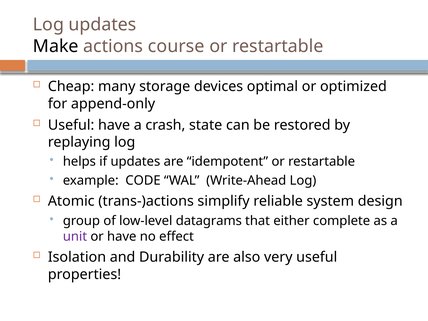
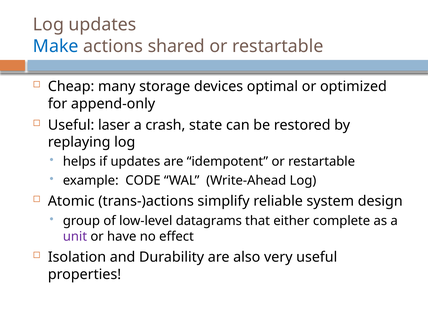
Make colour: black -> blue
course: course -> shared
Useful have: have -> laser
